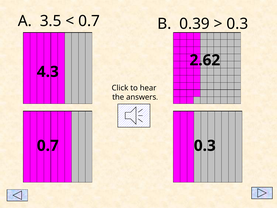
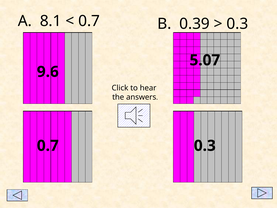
3.5: 3.5 -> 8.1
2.62: 2.62 -> 5.07
4.3: 4.3 -> 9.6
